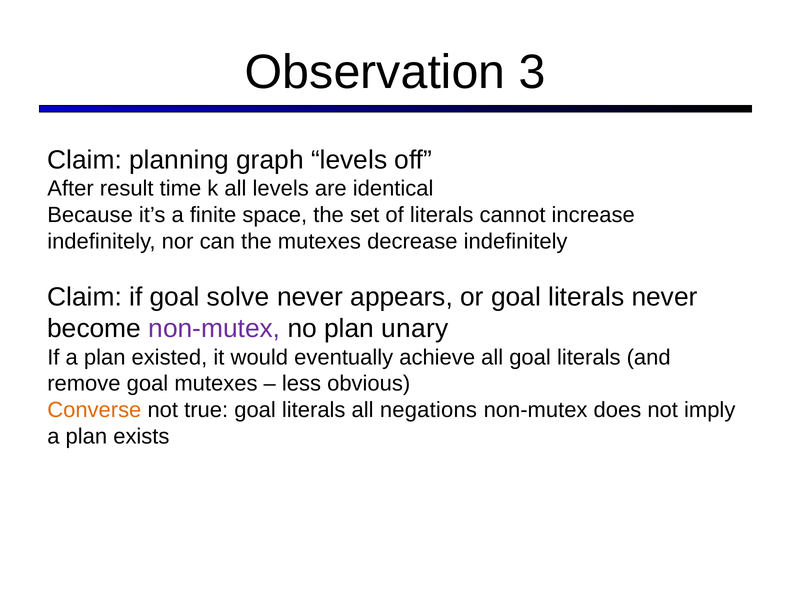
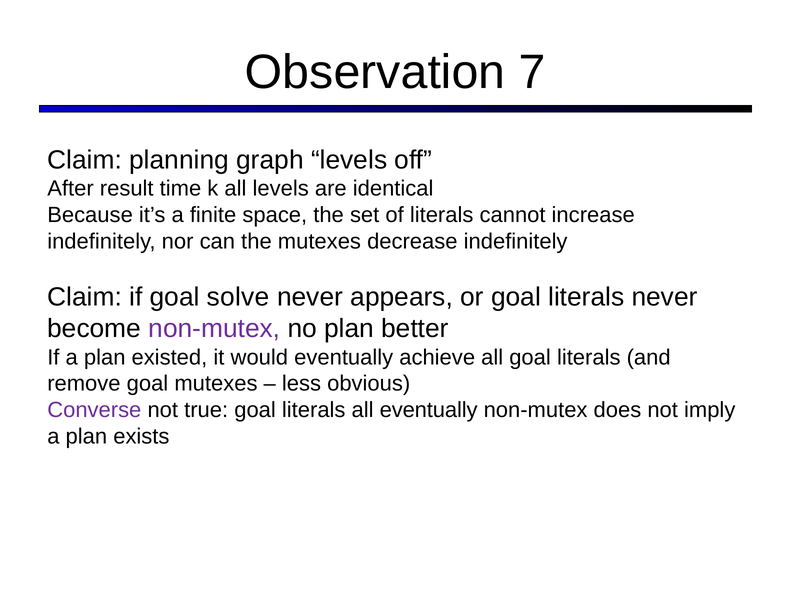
3: 3 -> 7
unary: unary -> better
Converse colour: orange -> purple
all negations: negations -> eventually
